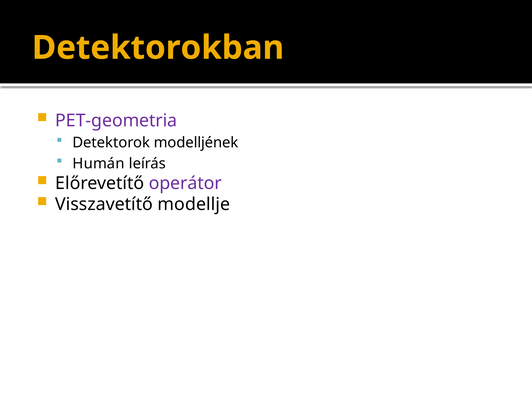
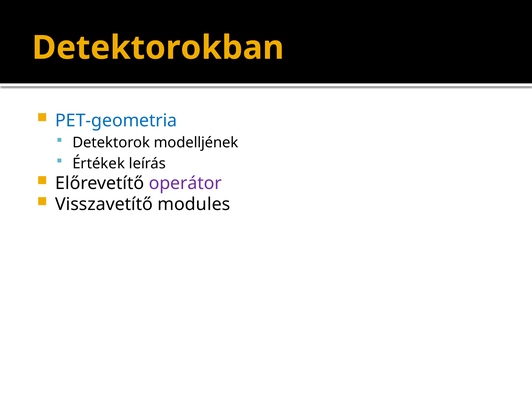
PET-geometria colour: purple -> blue
Humán: Humán -> Értékek
modellje: modellje -> modules
